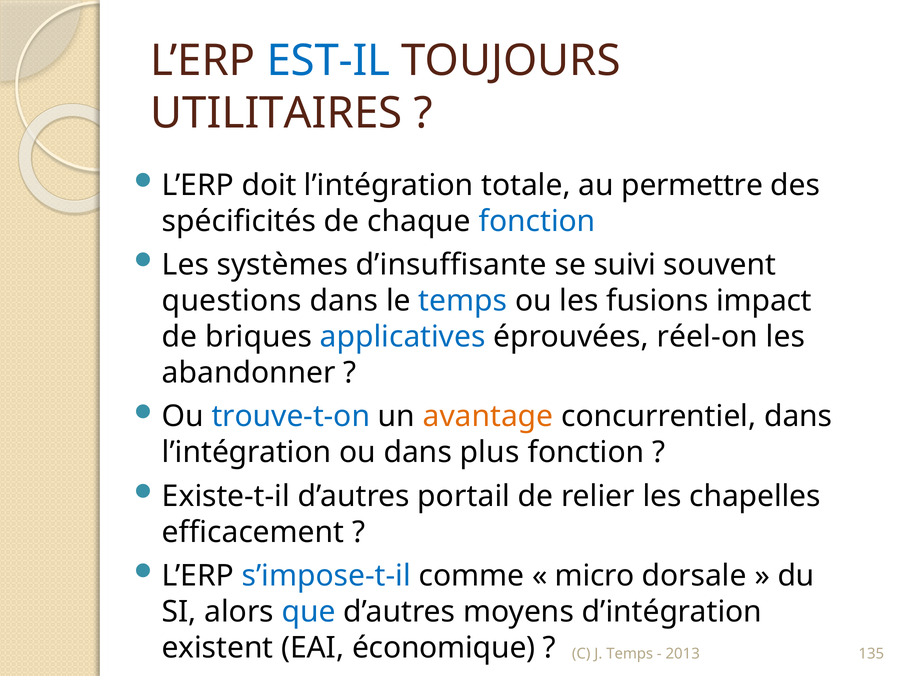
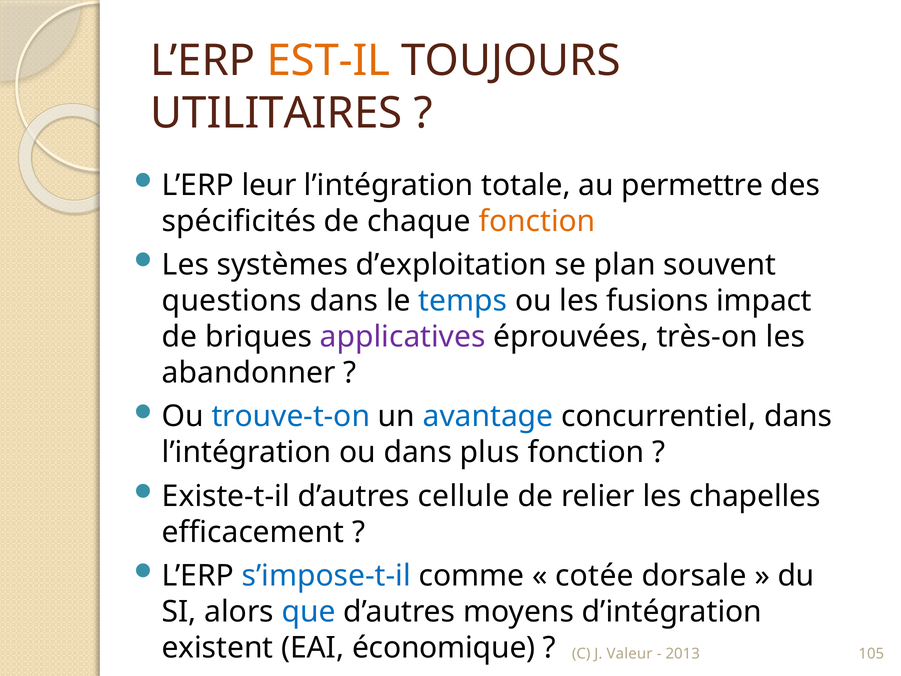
EST-IL colour: blue -> orange
doit: doit -> leur
fonction at (537, 221) colour: blue -> orange
d’insuffisante: d’insuffisante -> d’exploitation
suivi: suivi -> plan
applicatives colour: blue -> purple
réel-on: réel-on -> très-on
avantage colour: orange -> blue
portail: portail -> cellule
micro: micro -> cotée
J Temps: Temps -> Valeur
135: 135 -> 105
